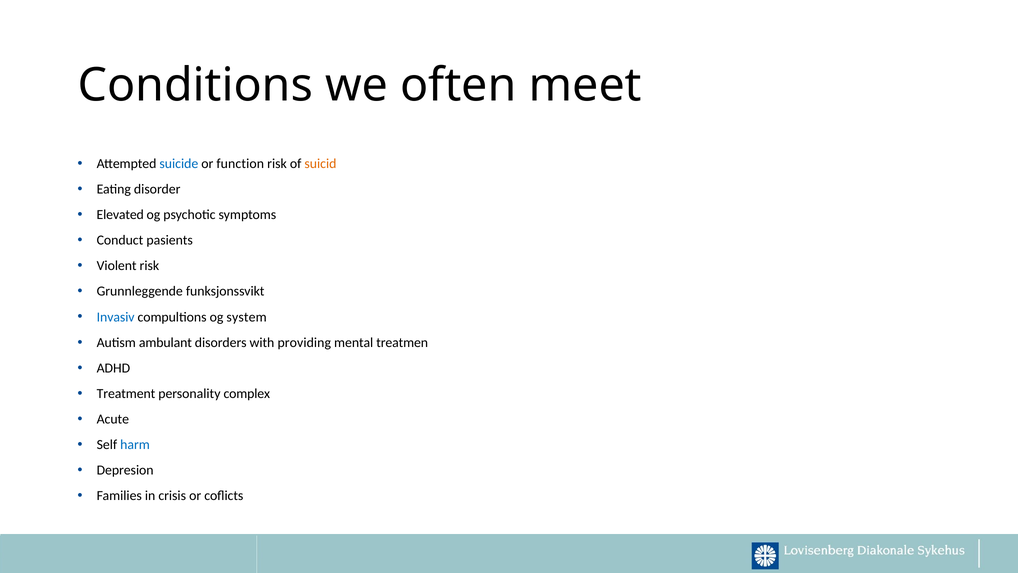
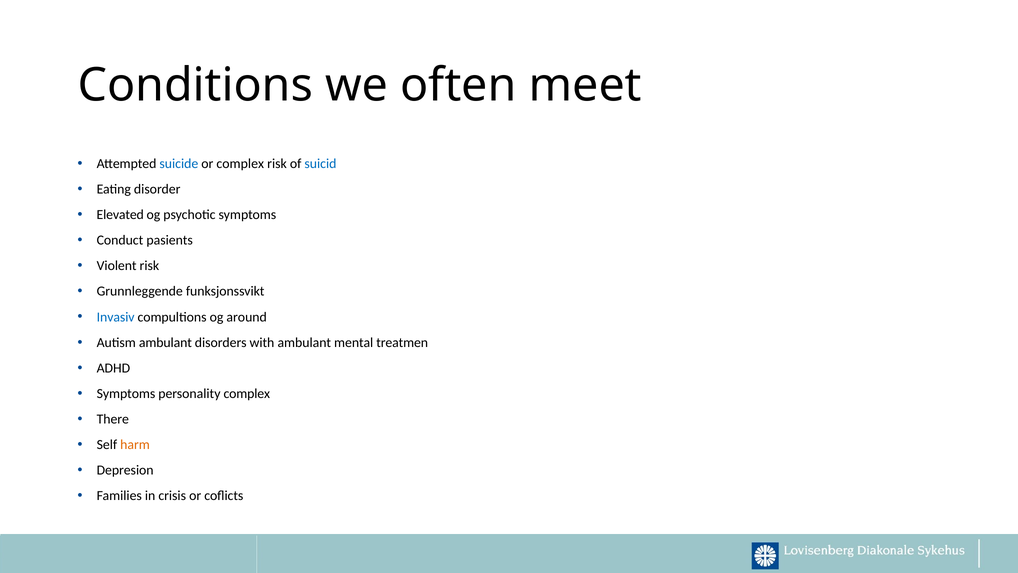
or function: function -> complex
suicid colour: orange -> blue
system: system -> around
with providing: providing -> ambulant
Treatment at (126, 393): Treatment -> Symptoms
Acute: Acute -> There
harm colour: blue -> orange
